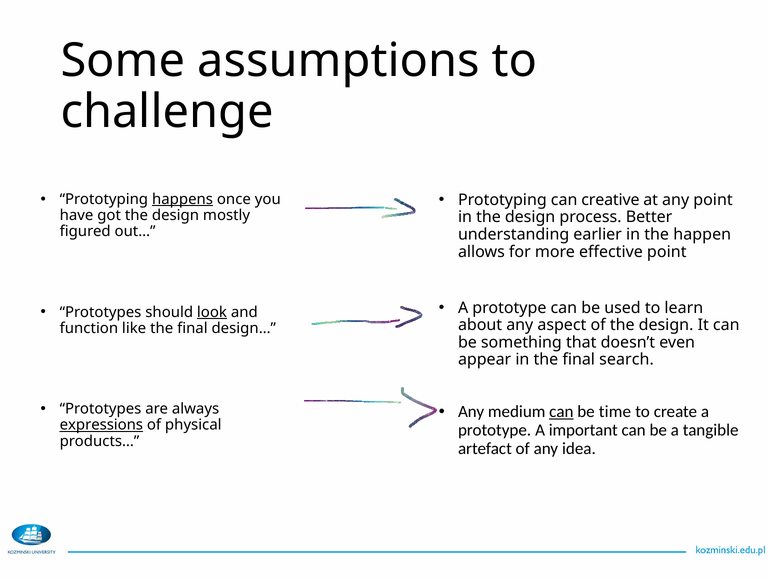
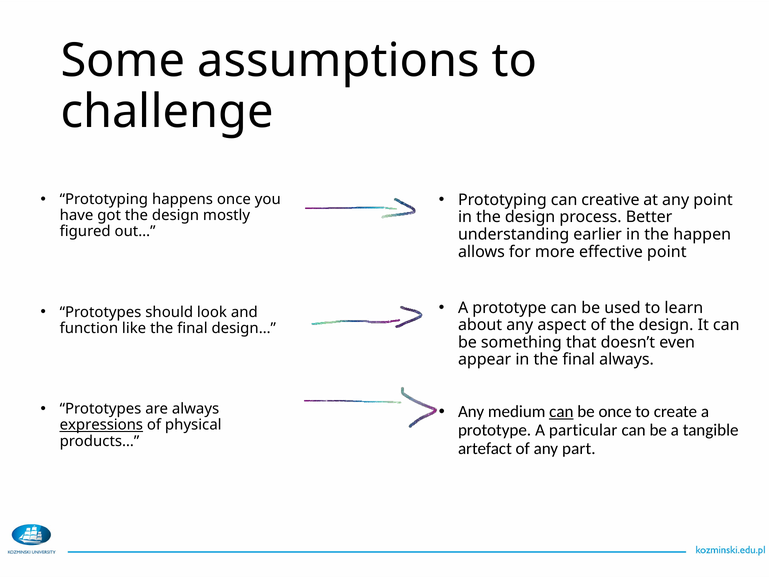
happens underline: present -> none
look underline: present -> none
final search: search -> always
be time: time -> once
important: important -> particular
idea: idea -> part
